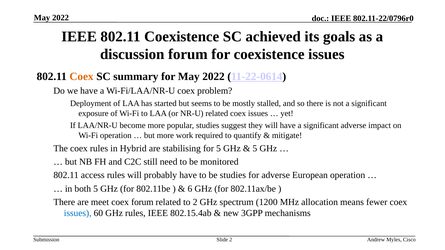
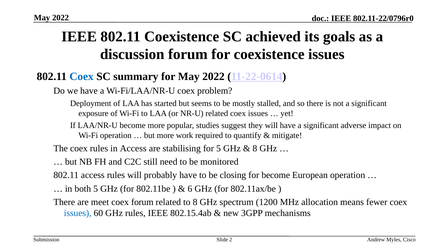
Coex at (81, 76) colour: orange -> blue
in Hybrid: Hybrid -> Access
5 at (255, 149): 5 -> 8
be studies: studies -> closing
for adverse: adverse -> become
to 2: 2 -> 8
